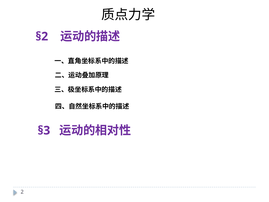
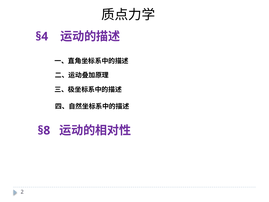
§2: §2 -> §4
§3: §3 -> §8
